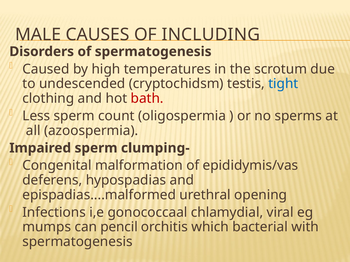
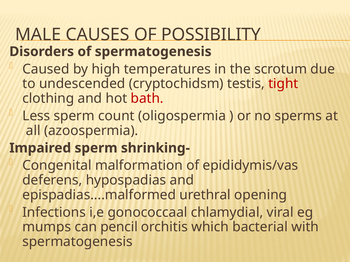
INCLUDING: INCLUDING -> POSSIBILITY
tight colour: blue -> red
clumping-: clumping- -> shrinking-
